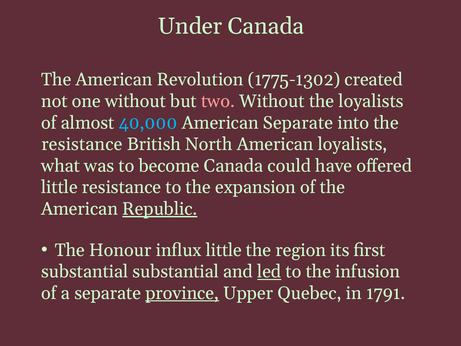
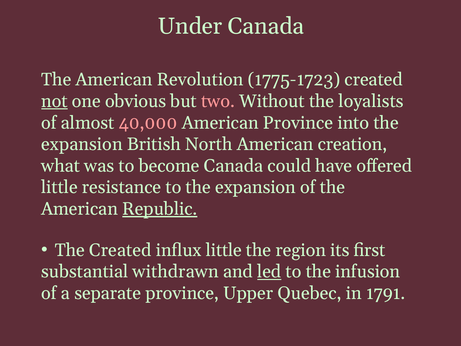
1775-1302: 1775-1302 -> 1775-1723
not underline: none -> present
one without: without -> obvious
40,000 colour: light blue -> pink
American Separate: Separate -> Province
resistance at (82, 144): resistance -> expansion
American loyalists: loyalists -> creation
The Honour: Honour -> Created
substantial substantial: substantial -> withdrawn
province at (182, 293) underline: present -> none
